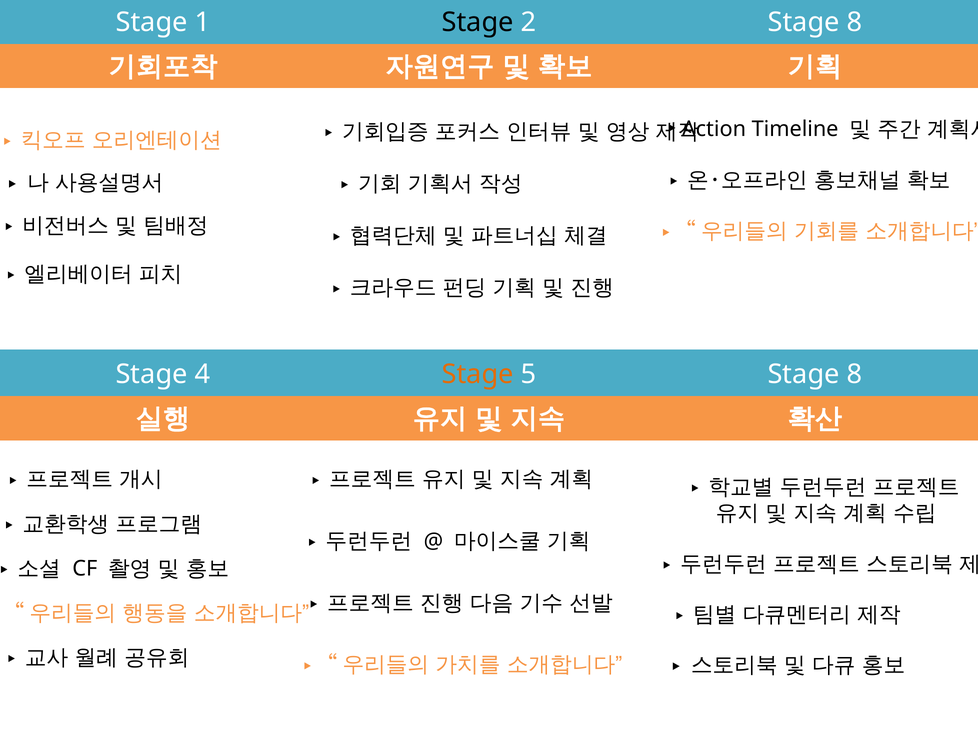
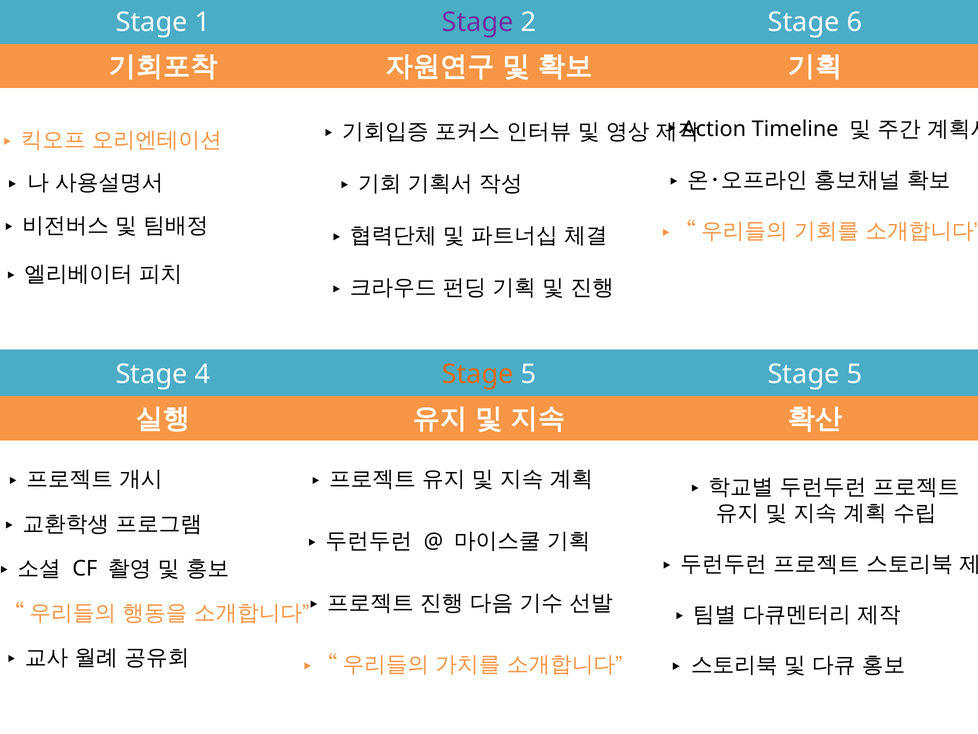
Stage at (478, 22) colour: black -> purple
2 Stage 8: 8 -> 6
5 Stage 8: 8 -> 5
